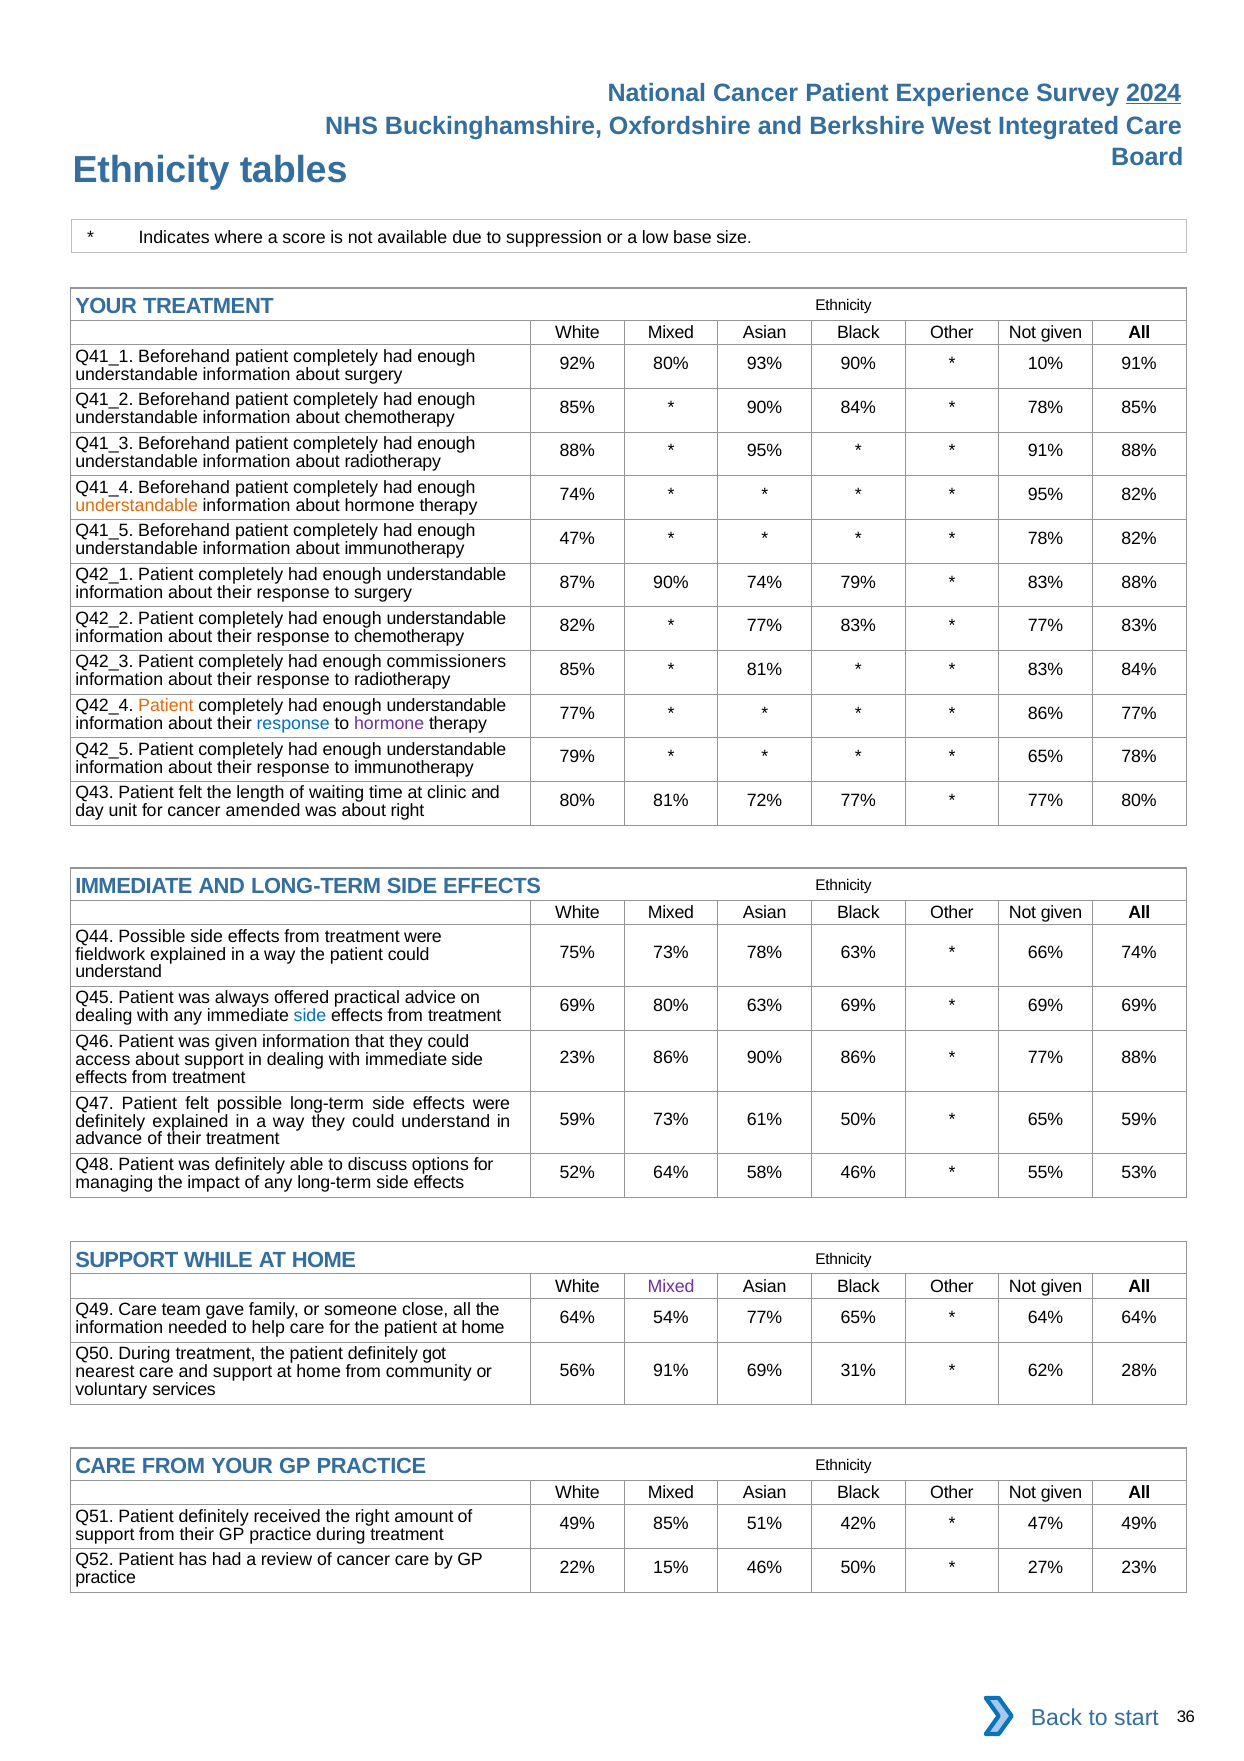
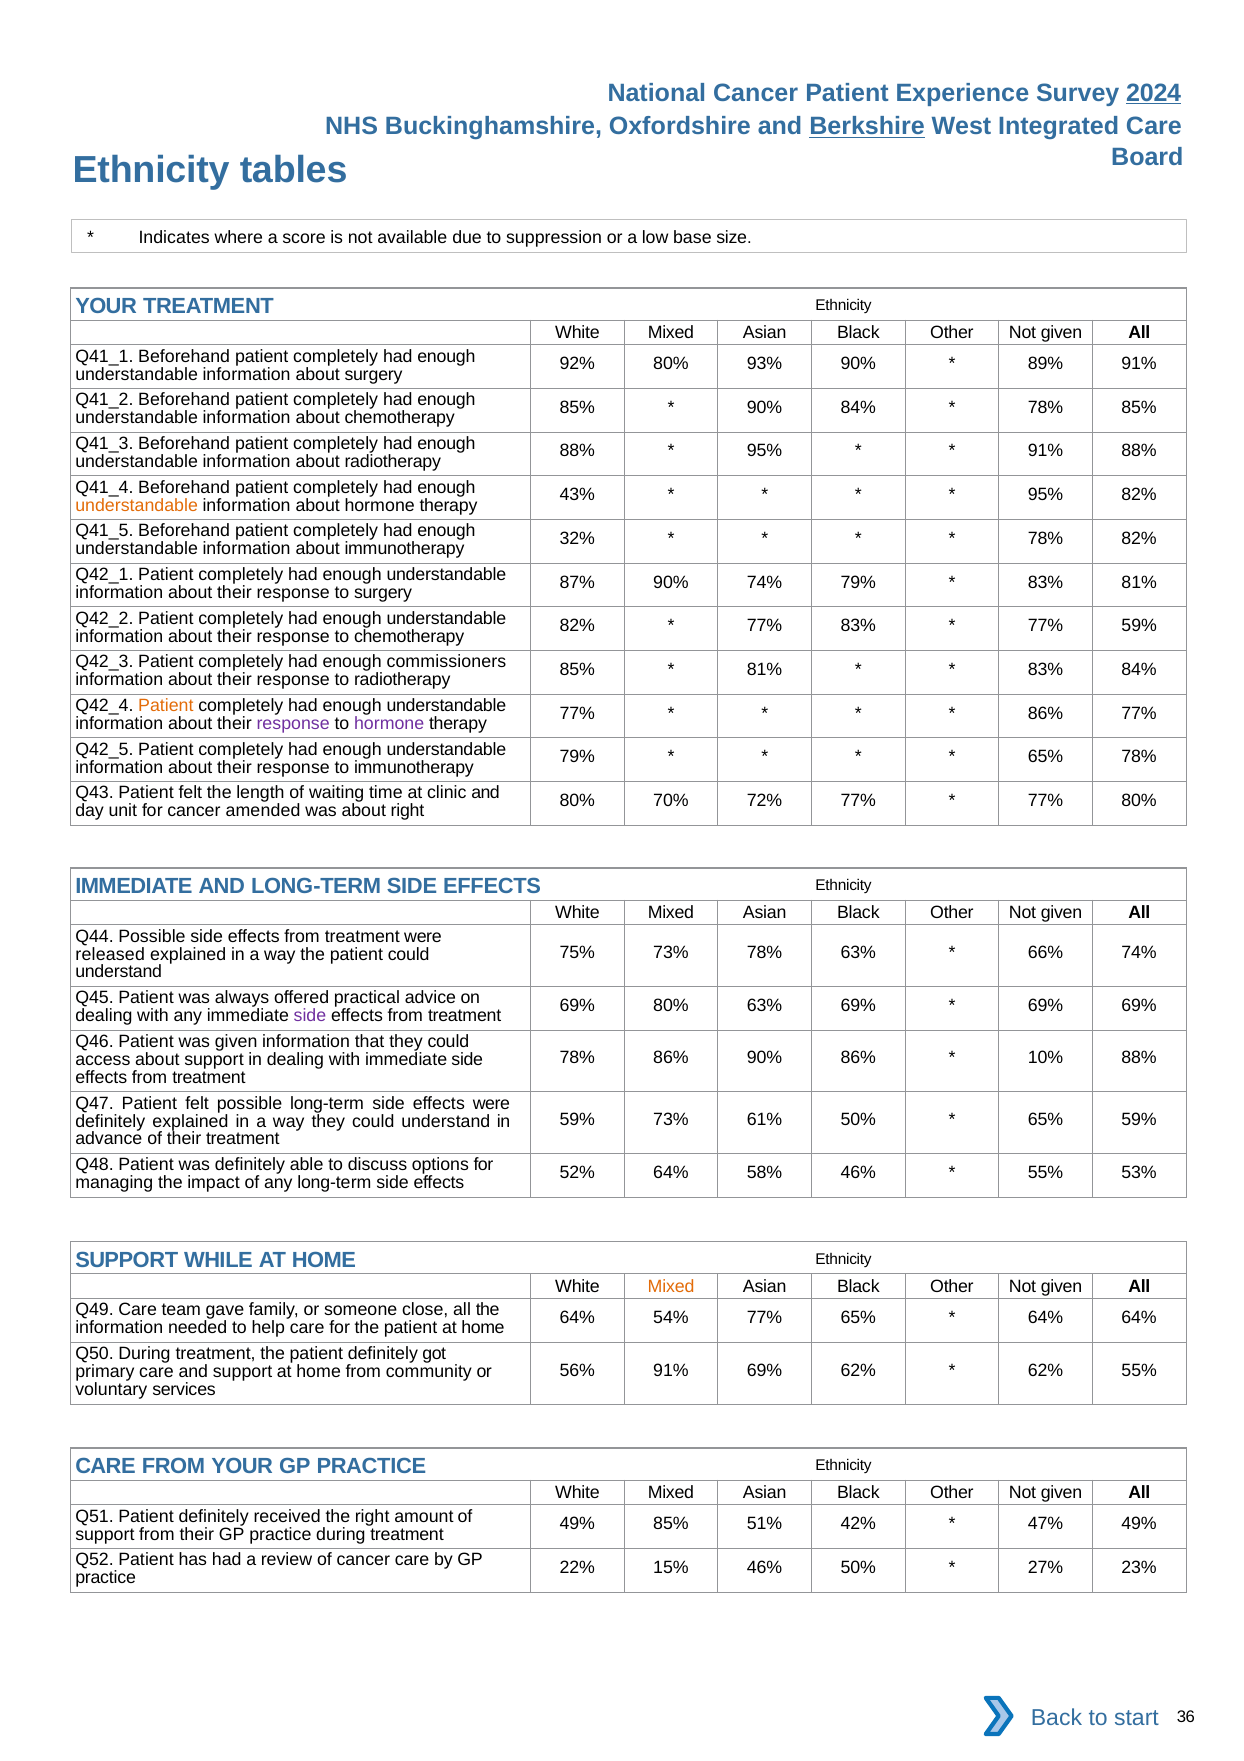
Berkshire underline: none -> present
10%: 10% -> 89%
74% at (577, 495): 74% -> 43%
47% at (577, 538): 47% -> 32%
83% 88%: 88% -> 81%
83% at (1139, 626): 83% -> 59%
response at (293, 723) colour: blue -> purple
80% 81%: 81% -> 70%
fieldwork: fieldwork -> released
side at (310, 1015) colour: blue -> purple
23% at (577, 1058): 23% -> 78%
77% at (1046, 1058): 77% -> 10%
Mixed at (671, 1286) colour: purple -> orange
69% 31%: 31% -> 62%
62% 28%: 28% -> 55%
nearest: nearest -> primary
